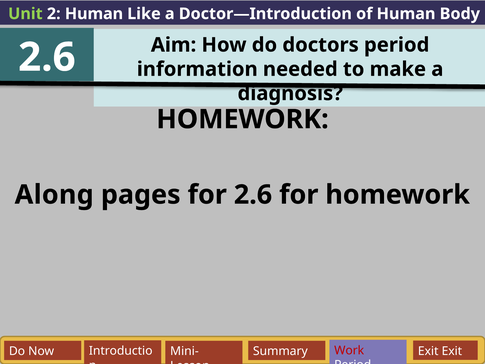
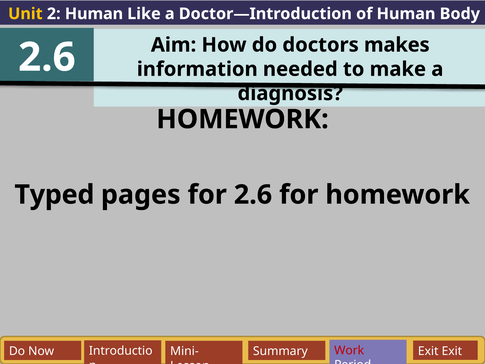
Unit colour: light green -> yellow
doctors period: period -> makes
Along: Along -> Typed
